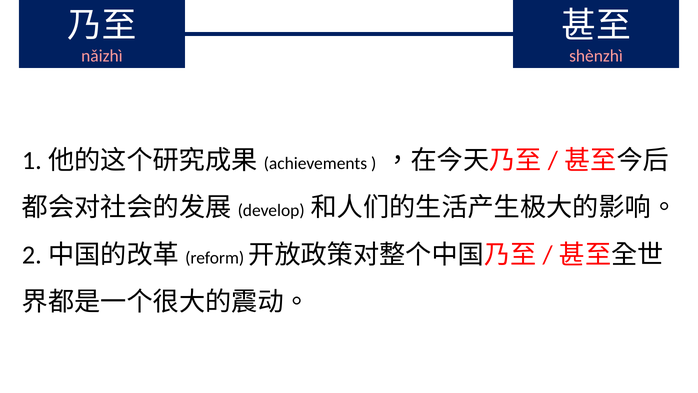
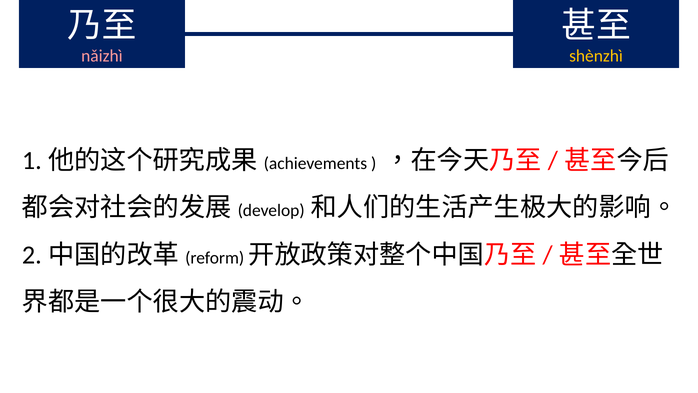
shènzhì colour: pink -> yellow
